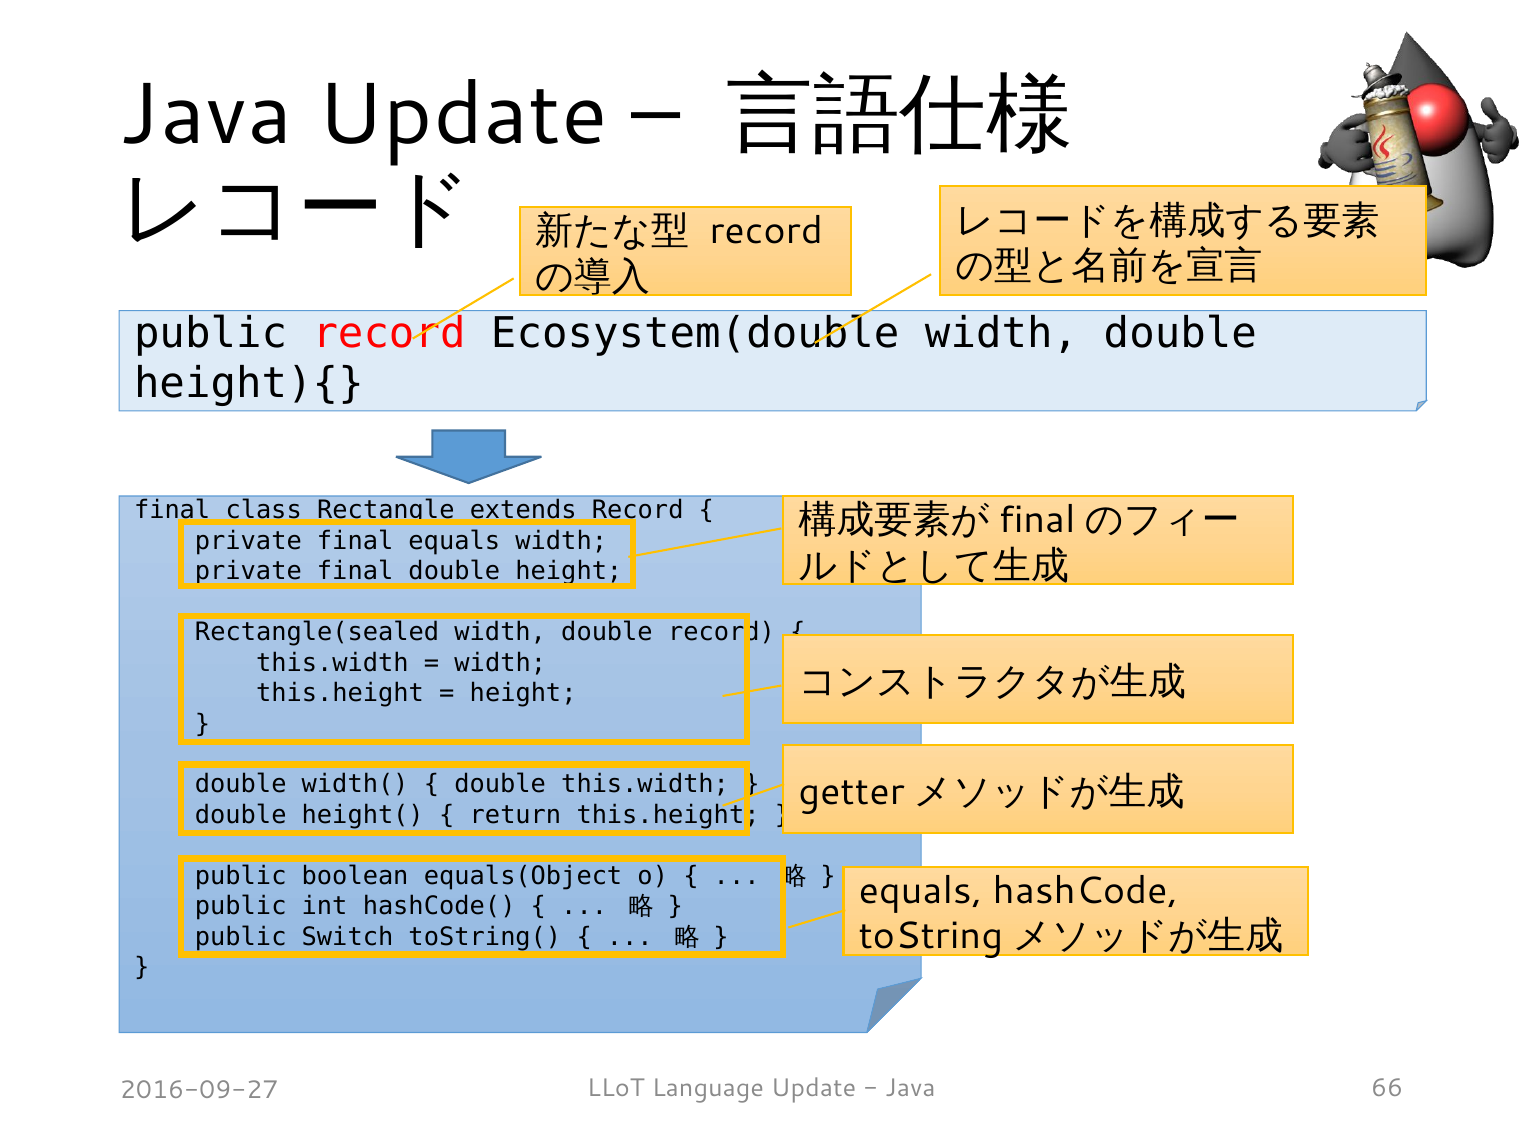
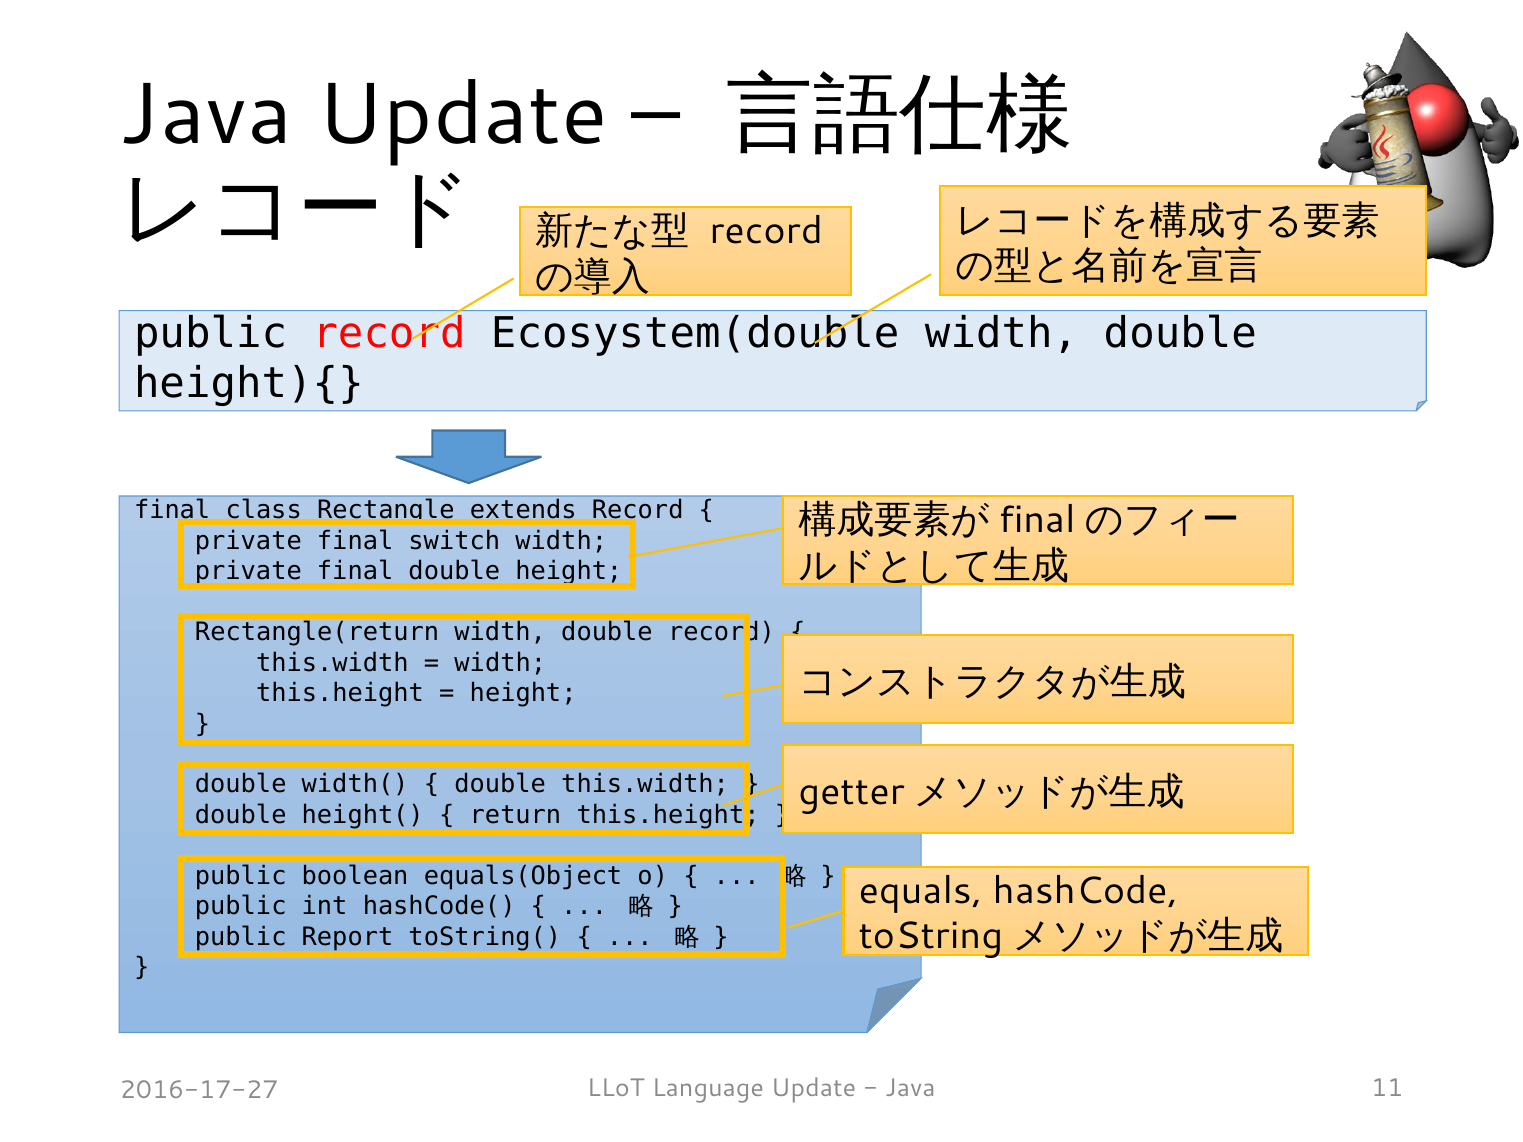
final equals: equals -> switch
Rectangle(sealed: Rectangle(sealed -> Rectangle(return
Switch: Switch -> Report
66: 66 -> 11
2016-09-27: 2016-09-27 -> 2016-17-27
